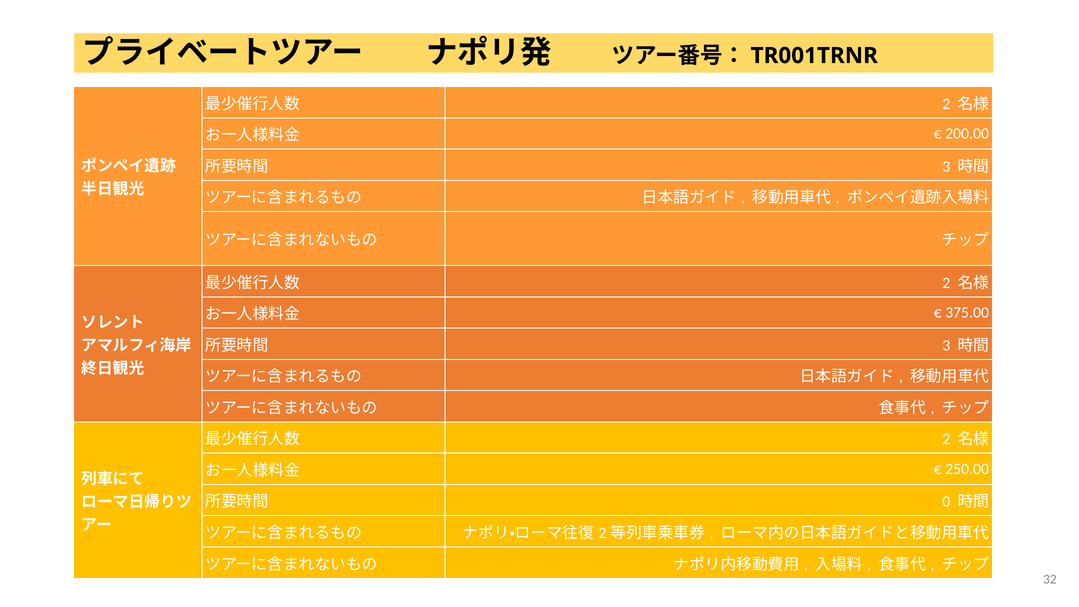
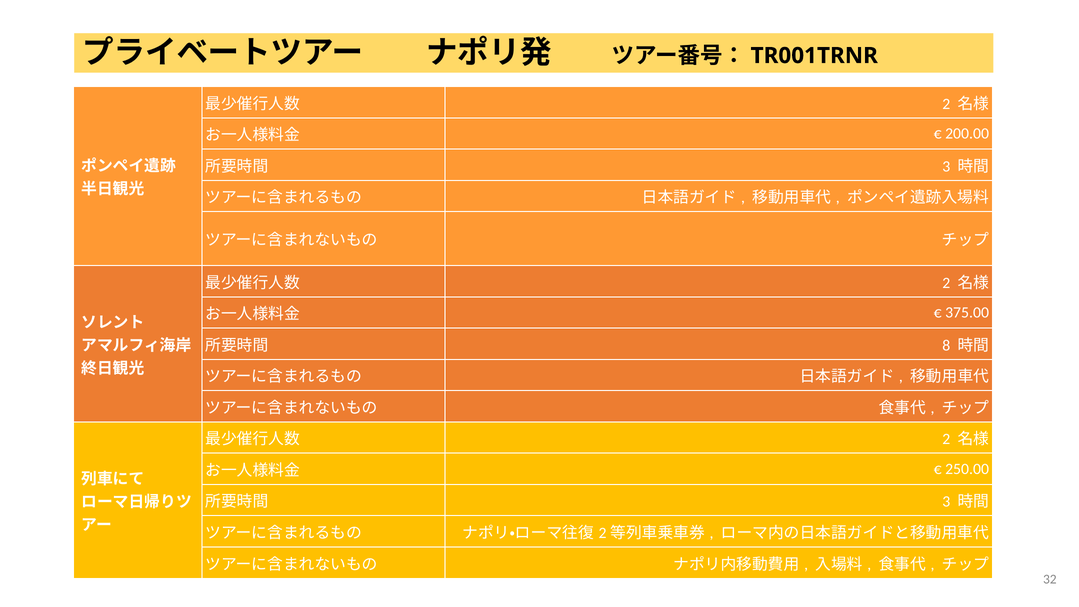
3 at (946, 345): 3 -> 8
0 at (946, 502): 0 -> 3
